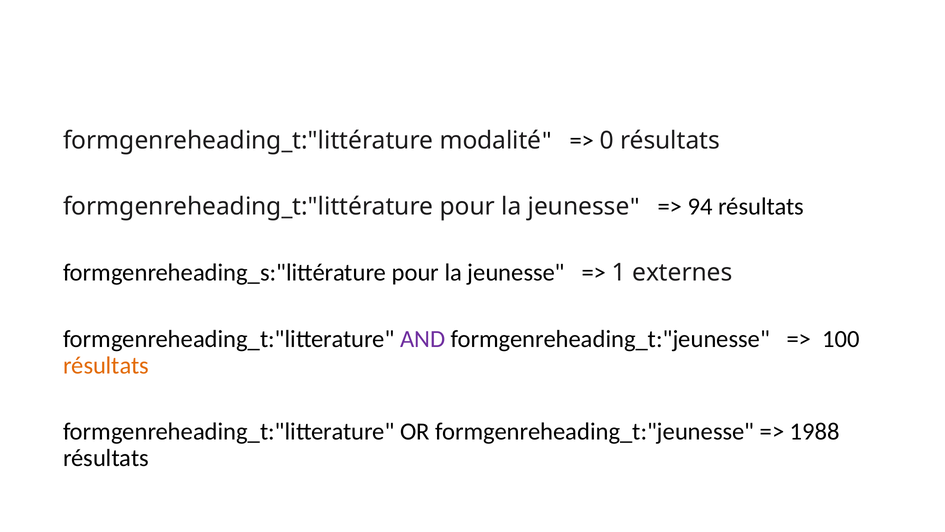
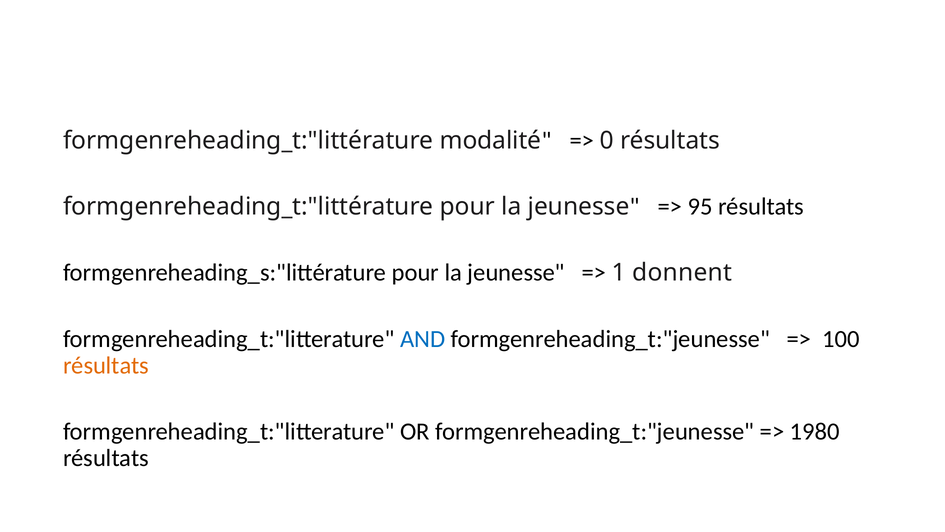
94: 94 -> 95
externes: externes -> donnent
AND colour: purple -> blue
1988: 1988 -> 1980
